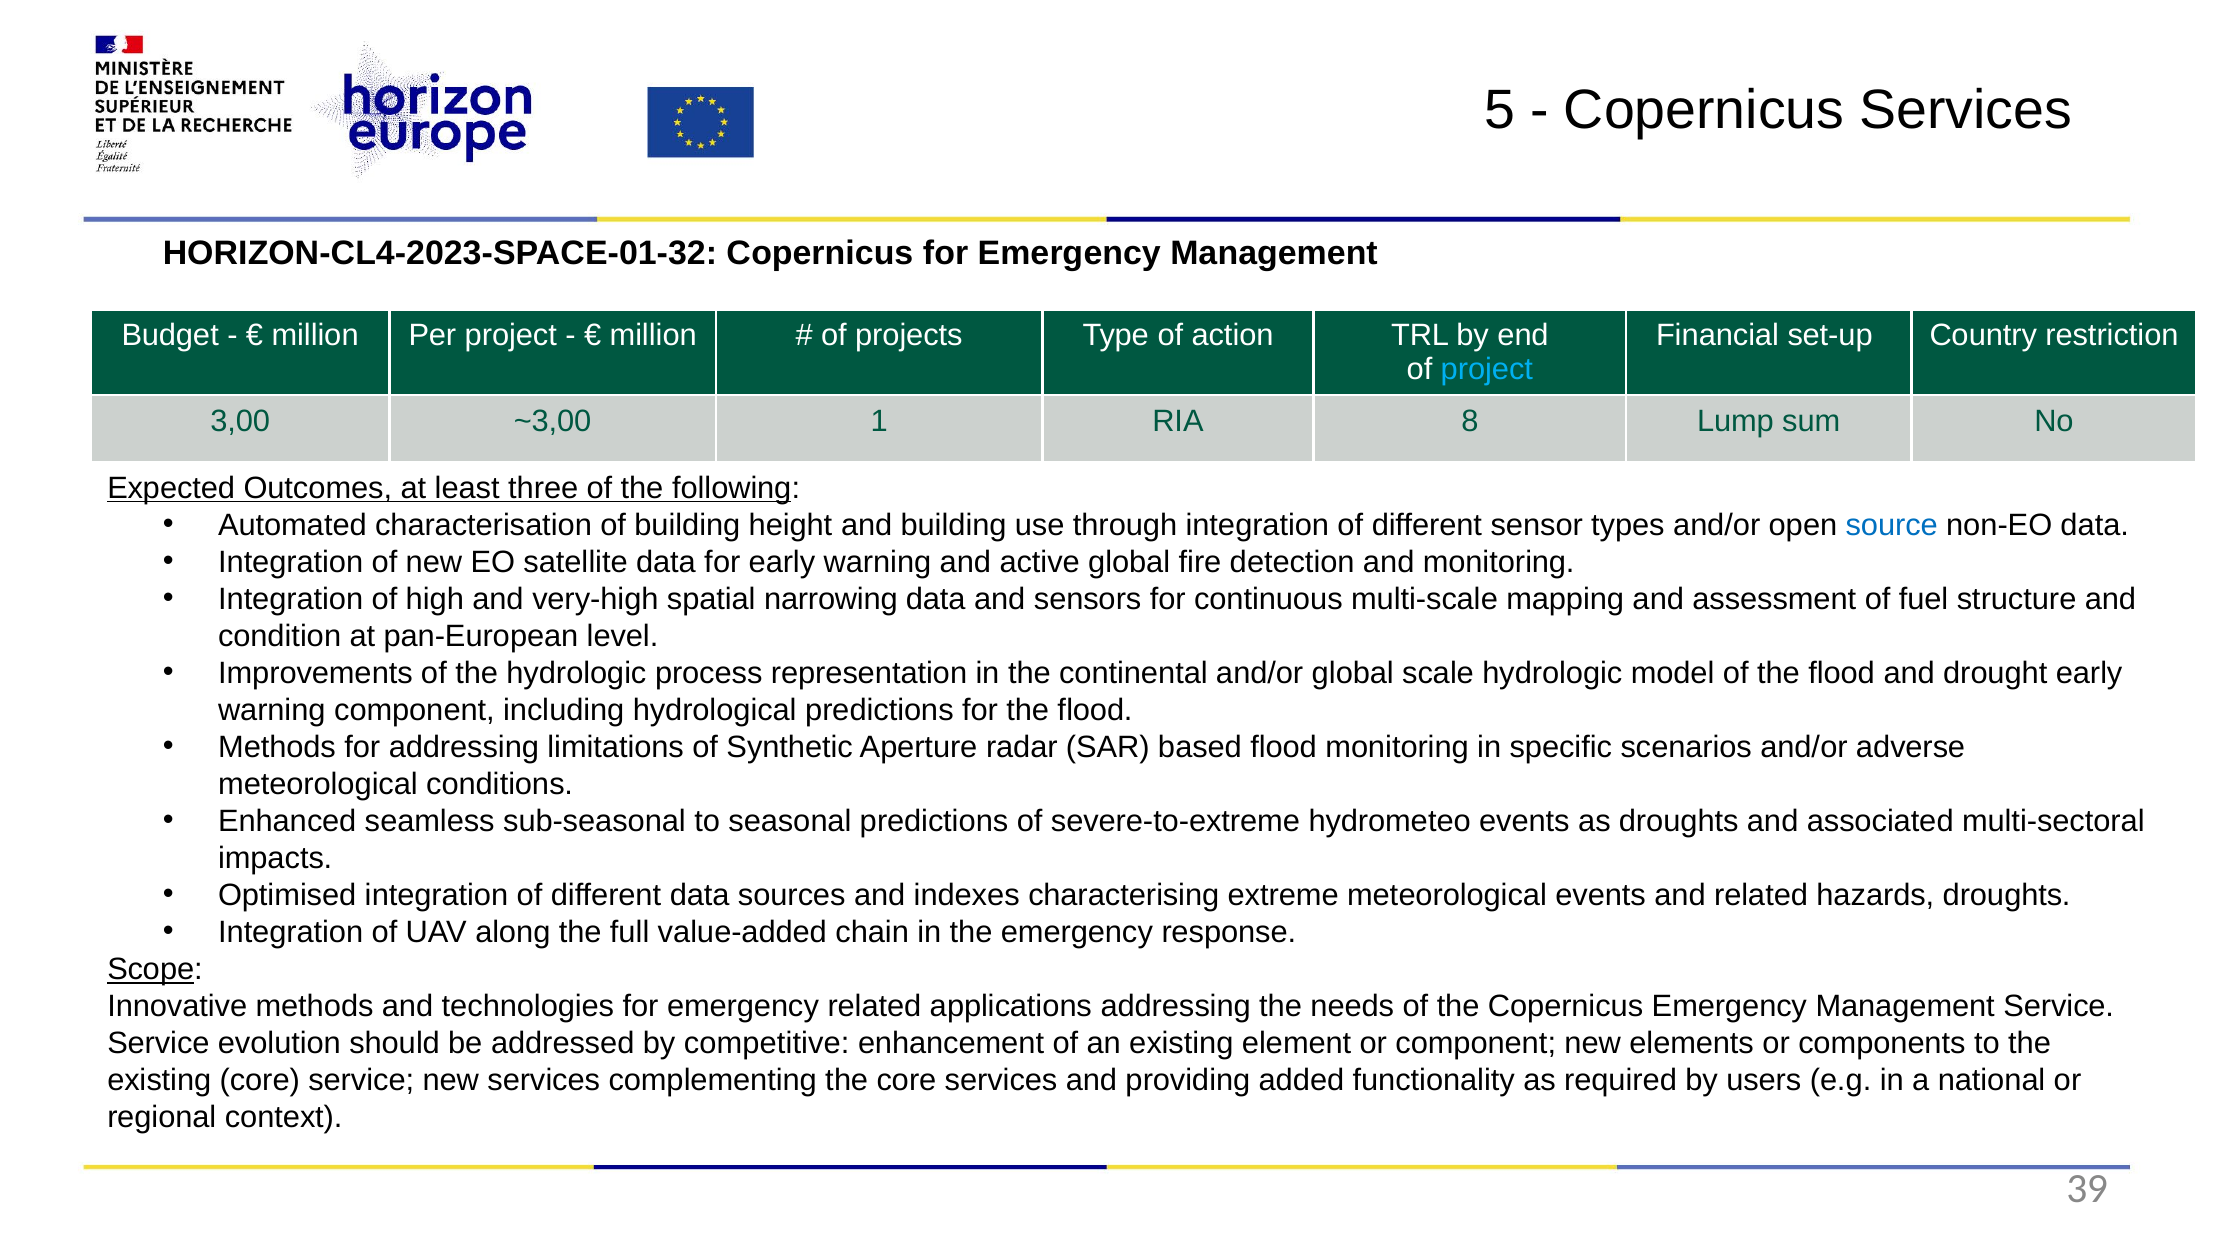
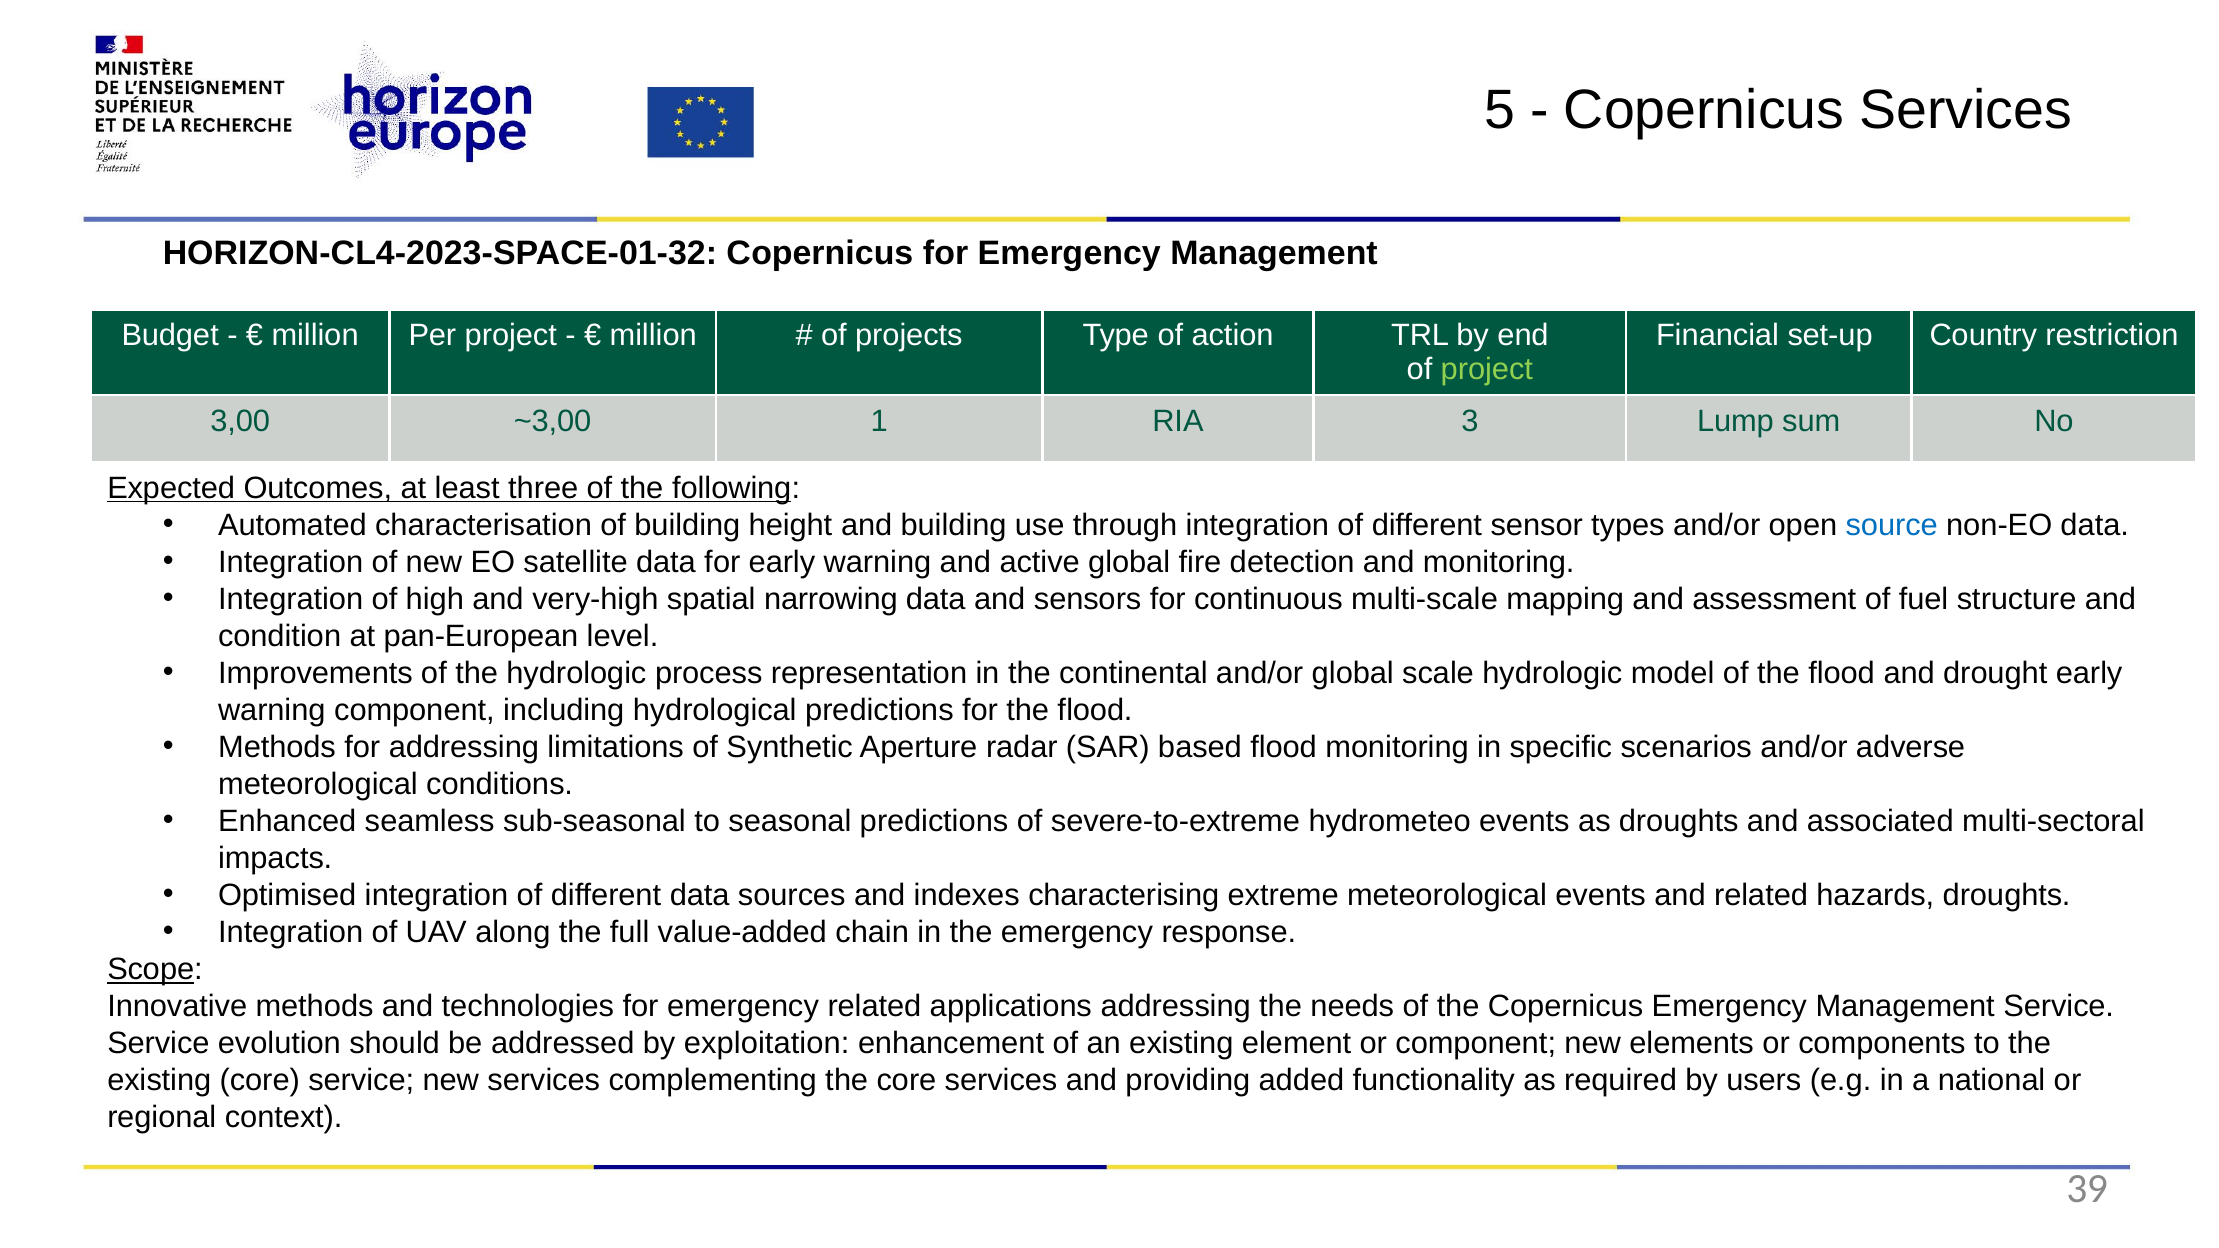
project at (1487, 370) colour: light blue -> light green
8: 8 -> 3
competitive: competitive -> exploitation
